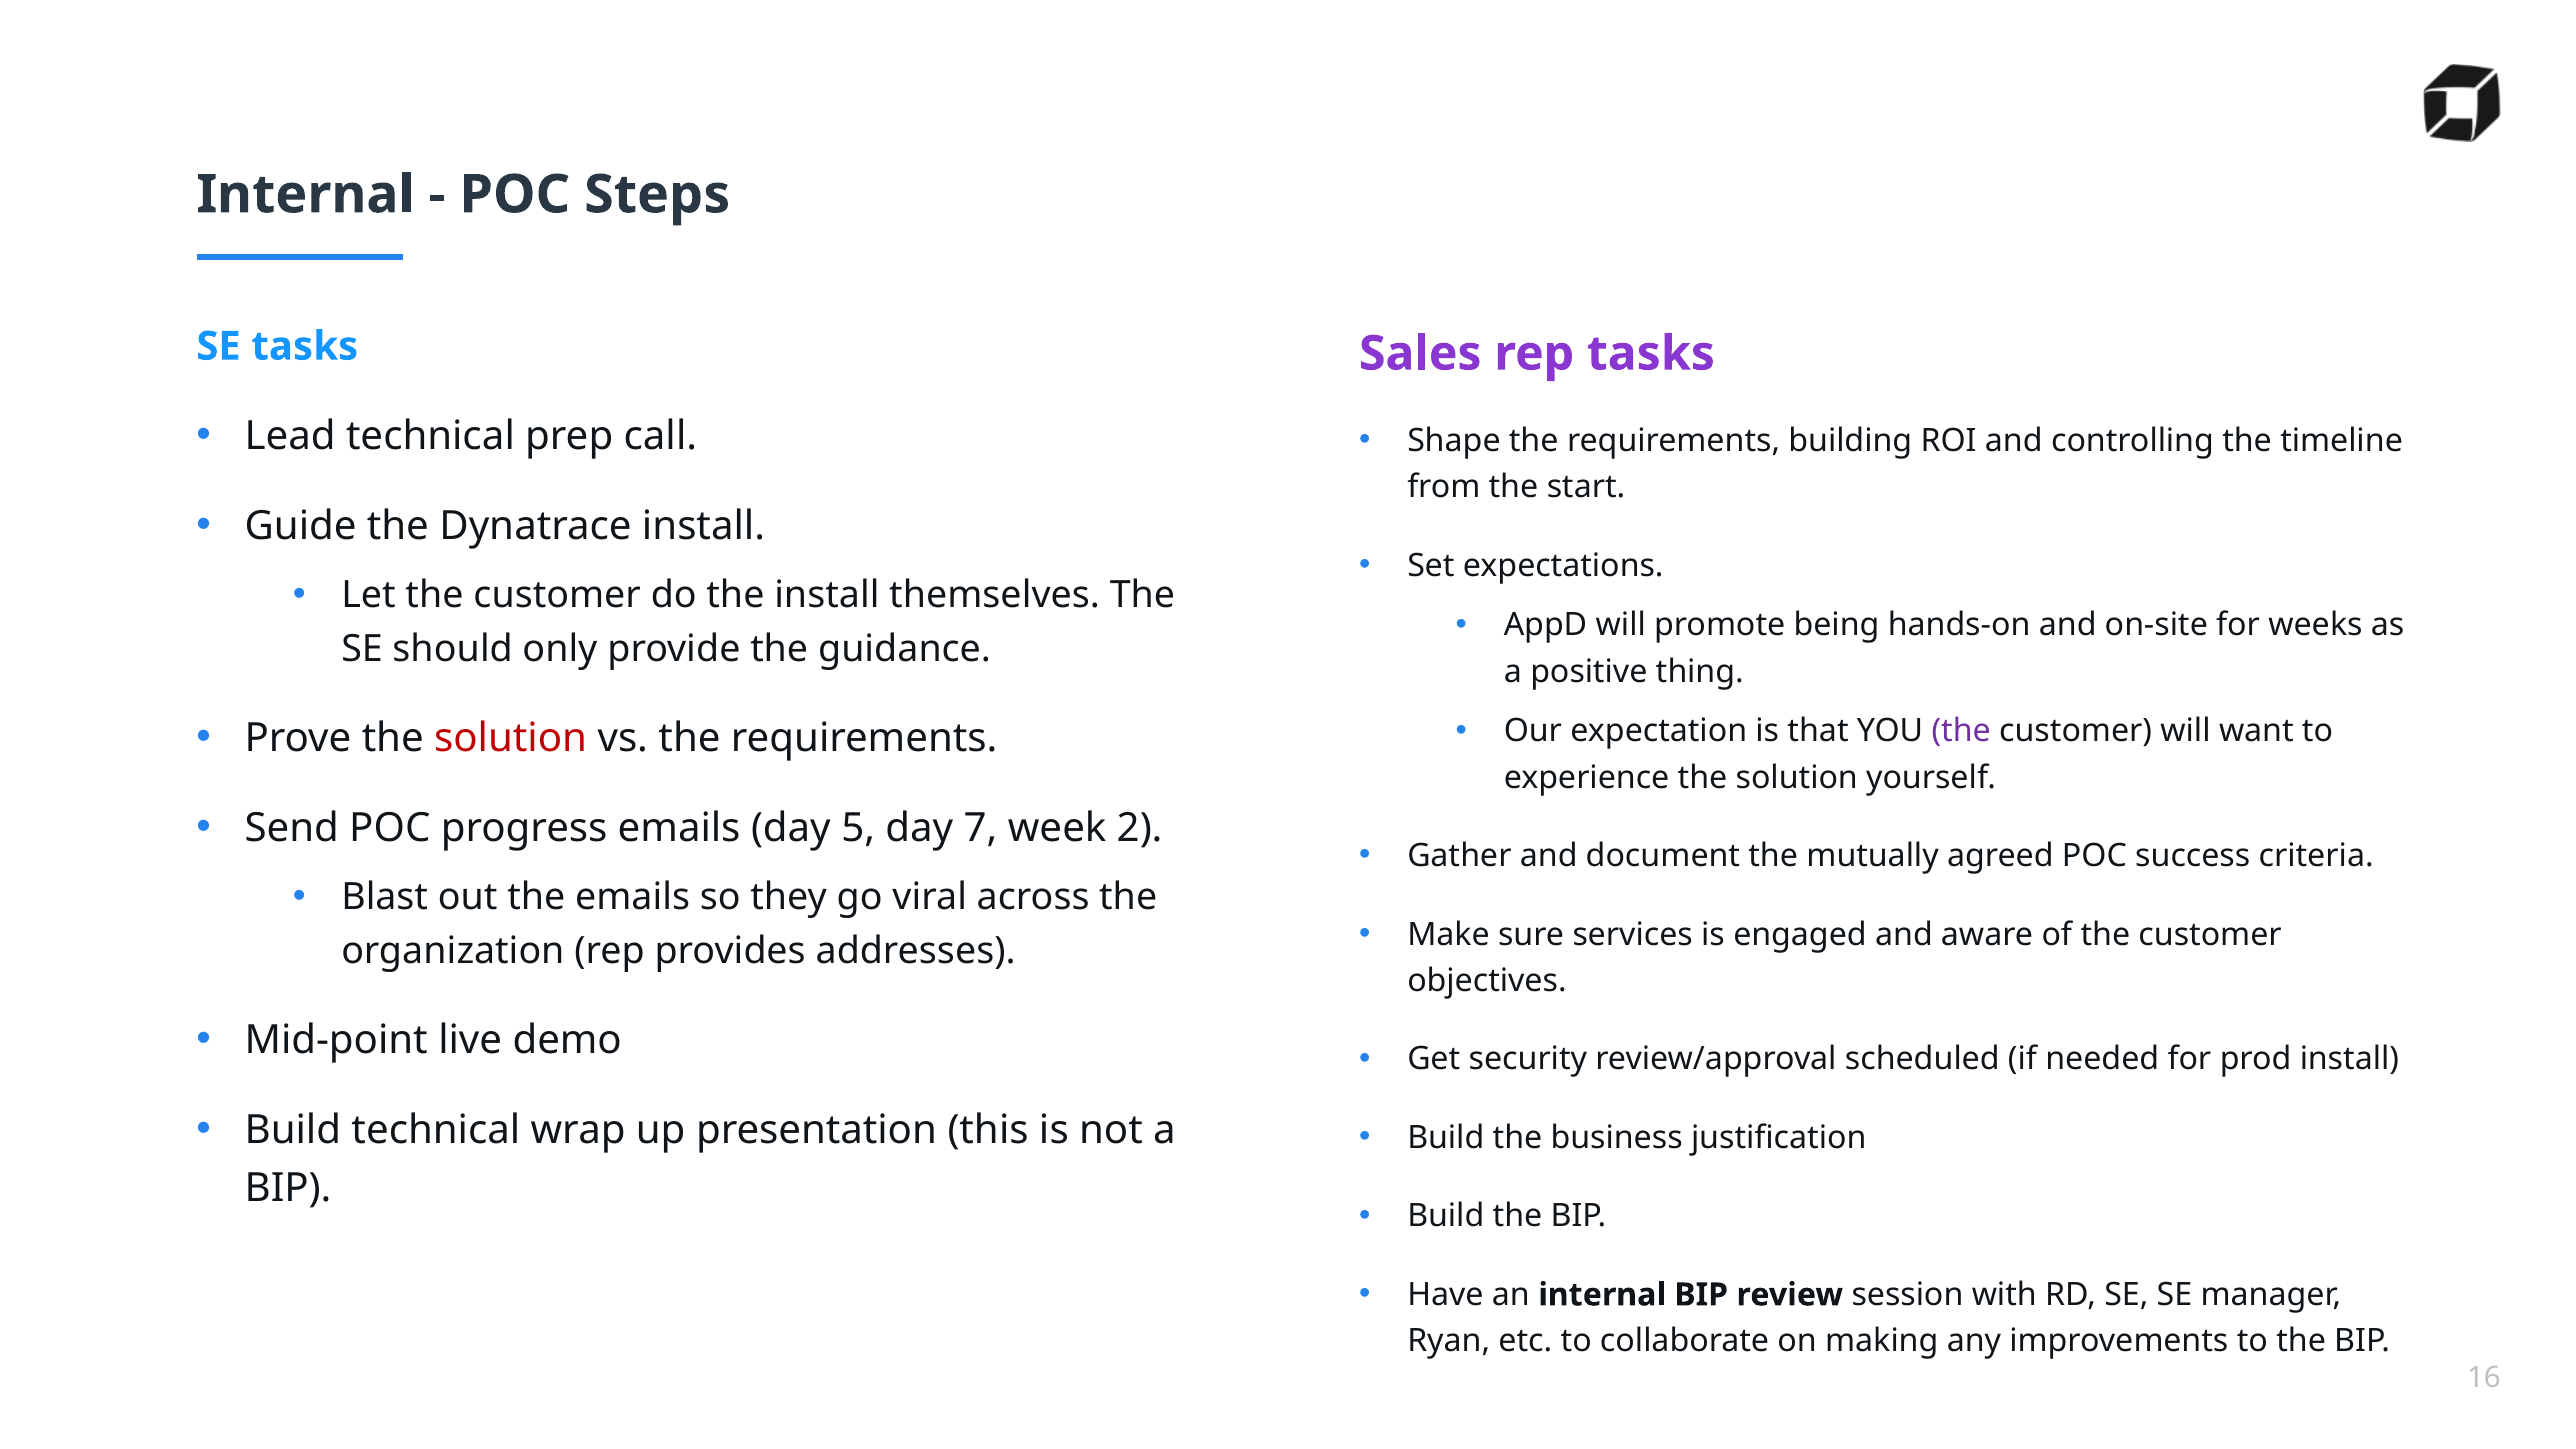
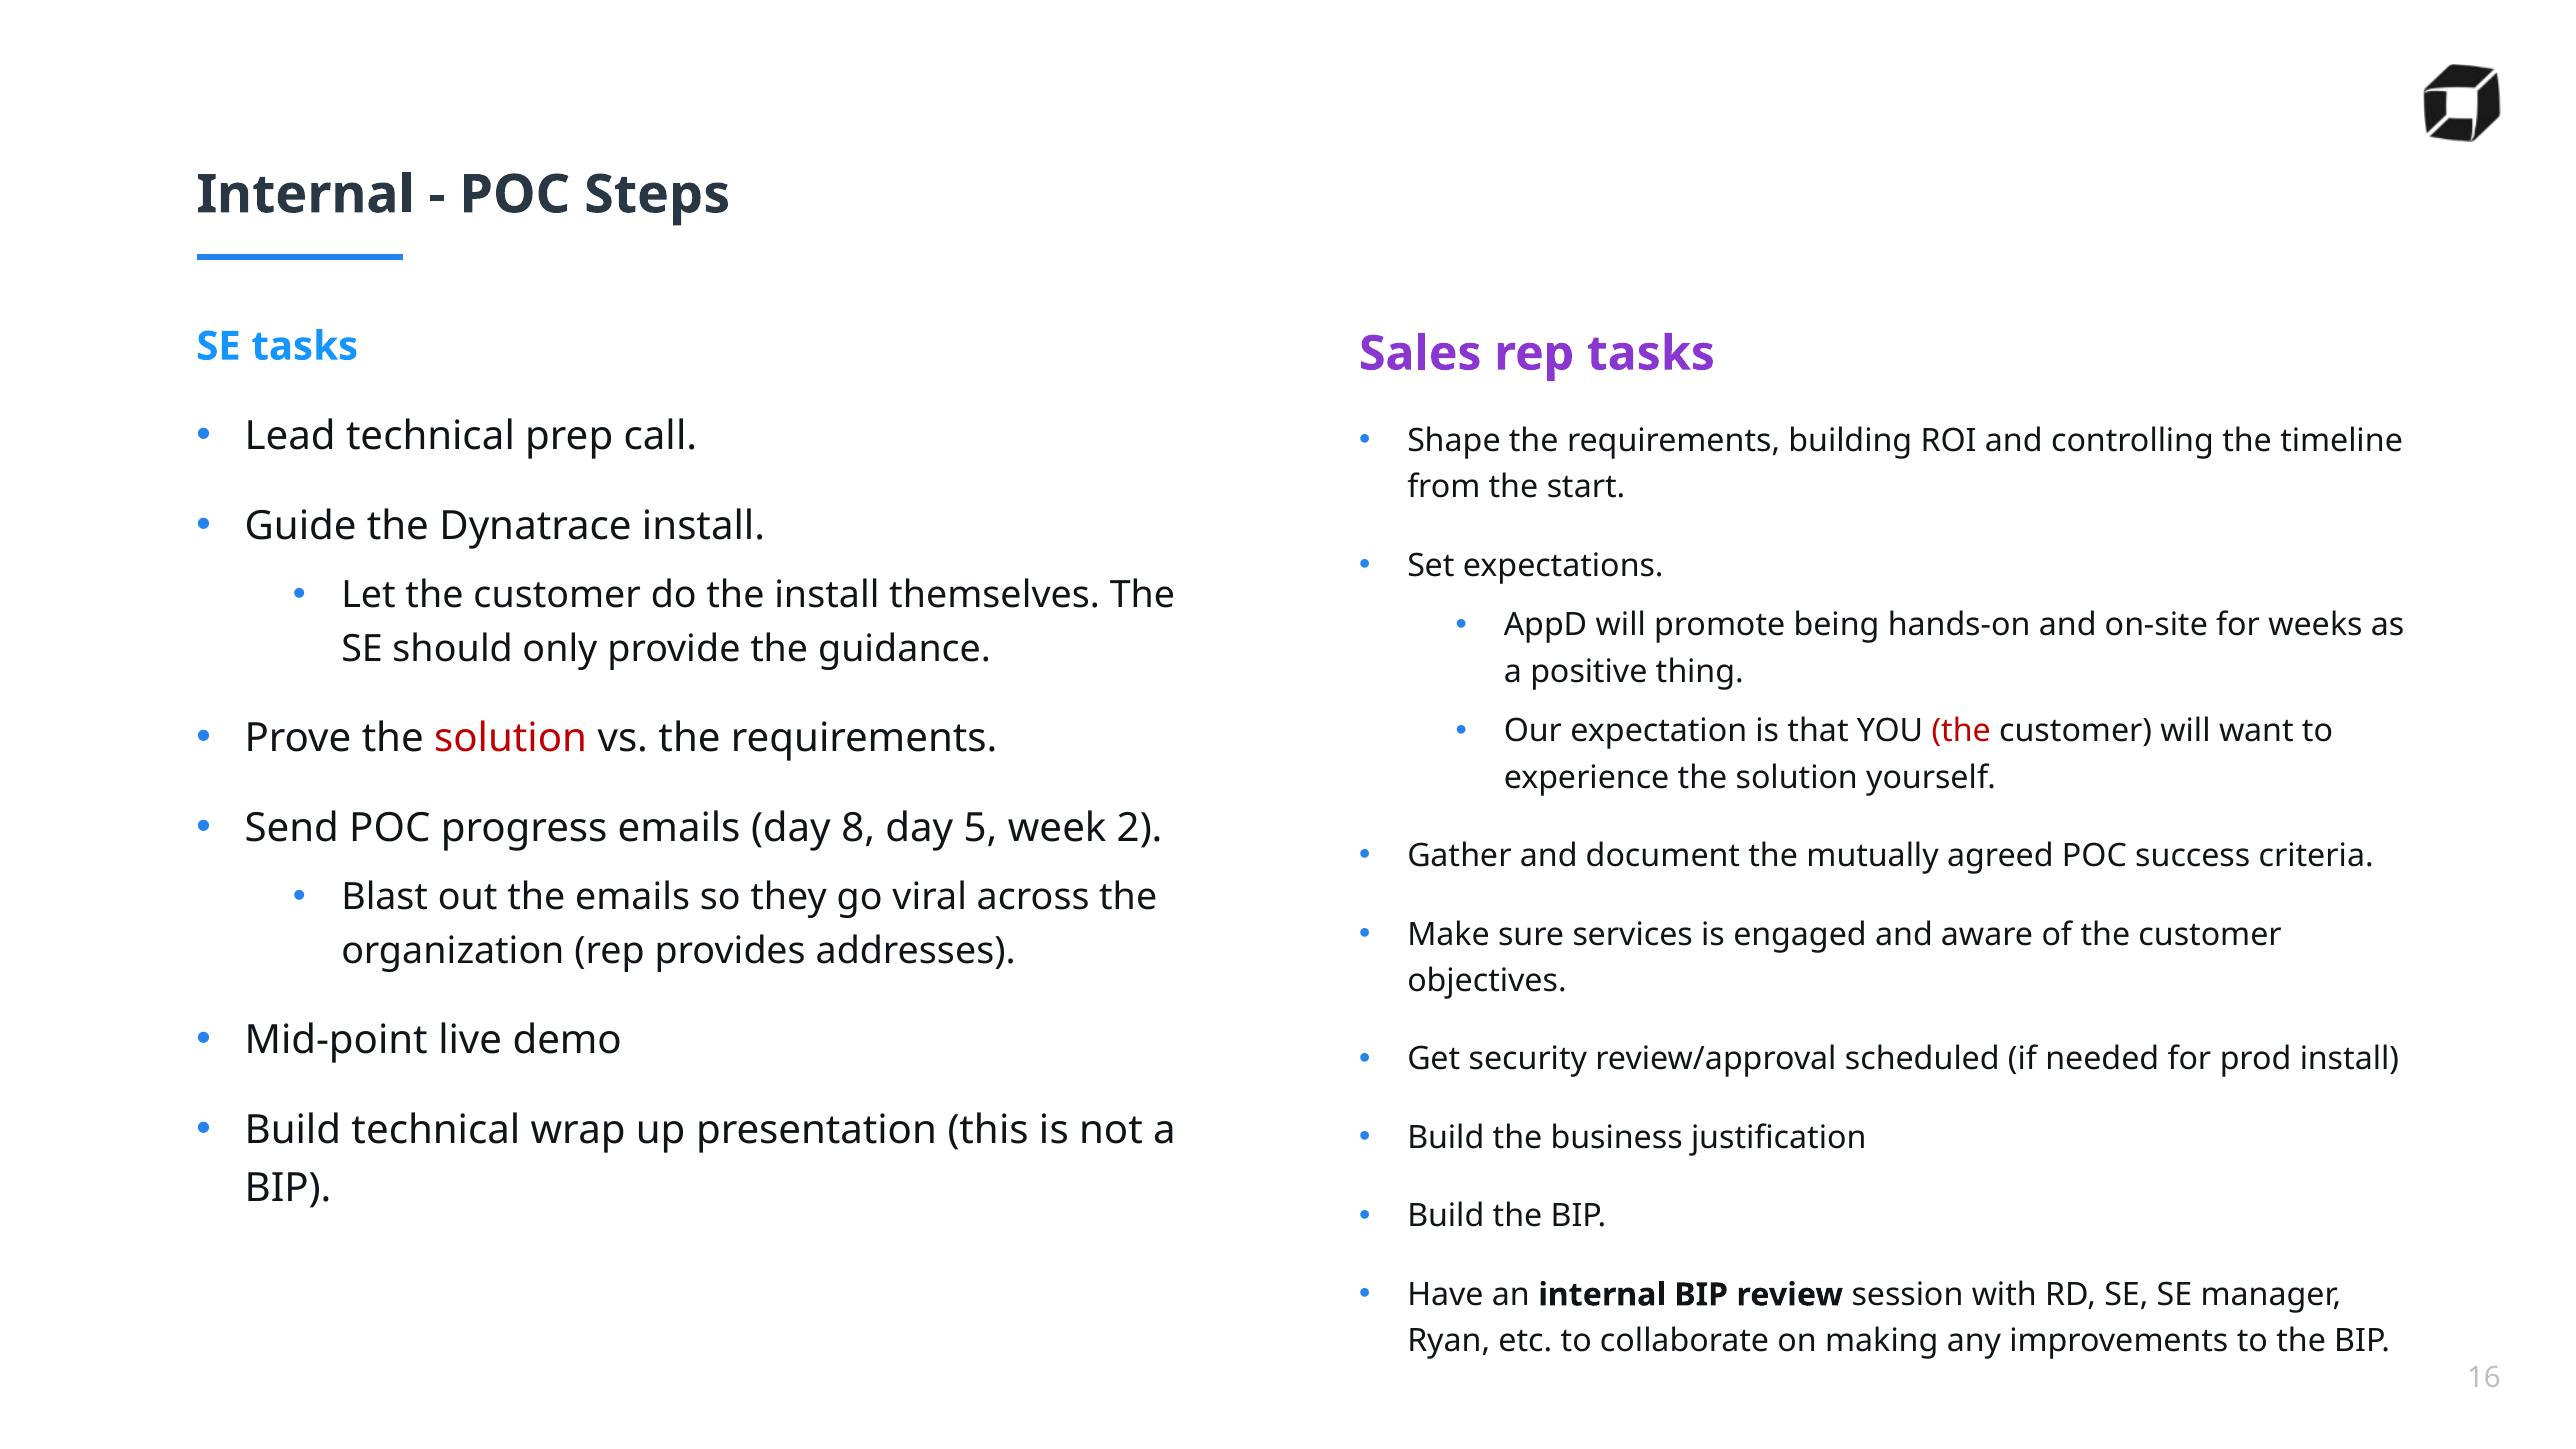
the at (1961, 731) colour: purple -> red
5: 5 -> 8
7: 7 -> 5
